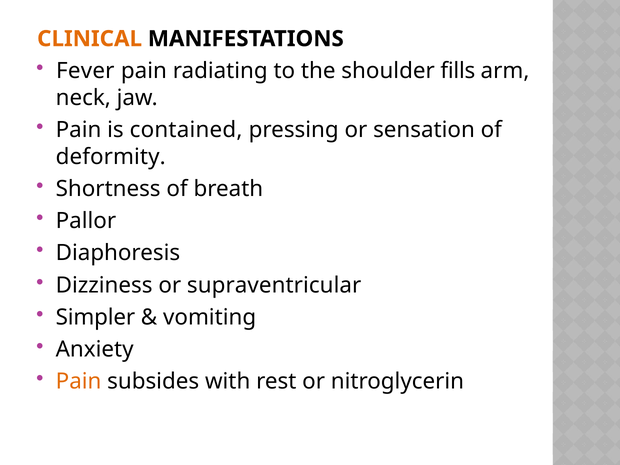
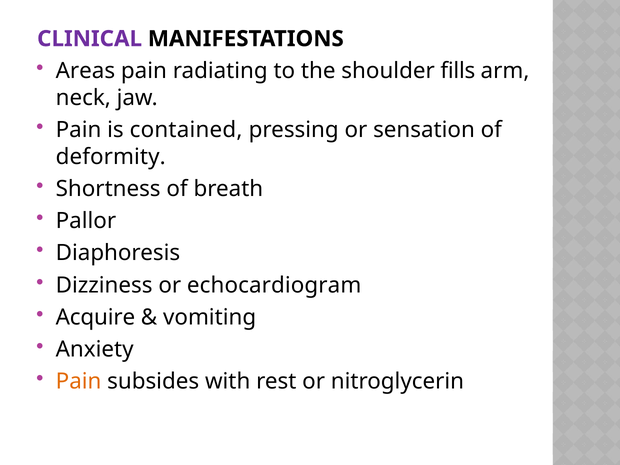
CLINICAL colour: orange -> purple
Fever: Fever -> Areas
supraventricular: supraventricular -> echocardiogram
Simpler: Simpler -> Acquire
